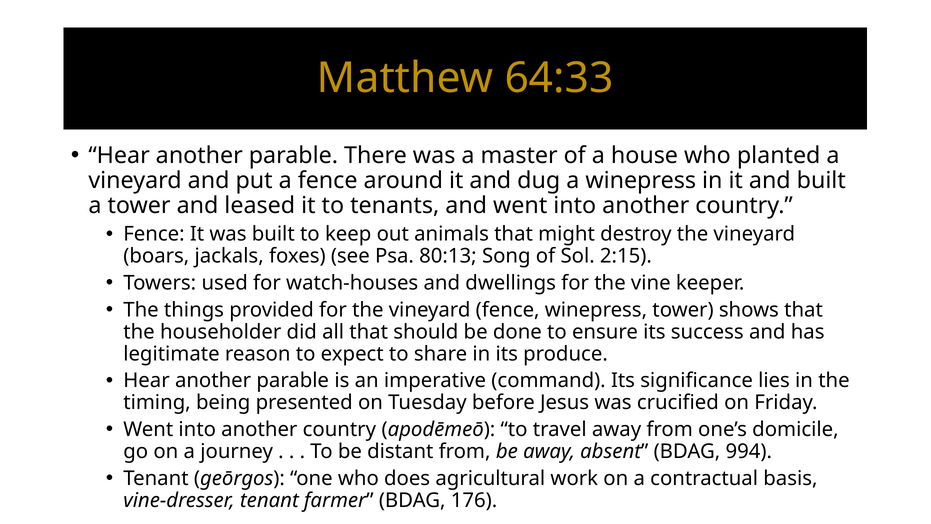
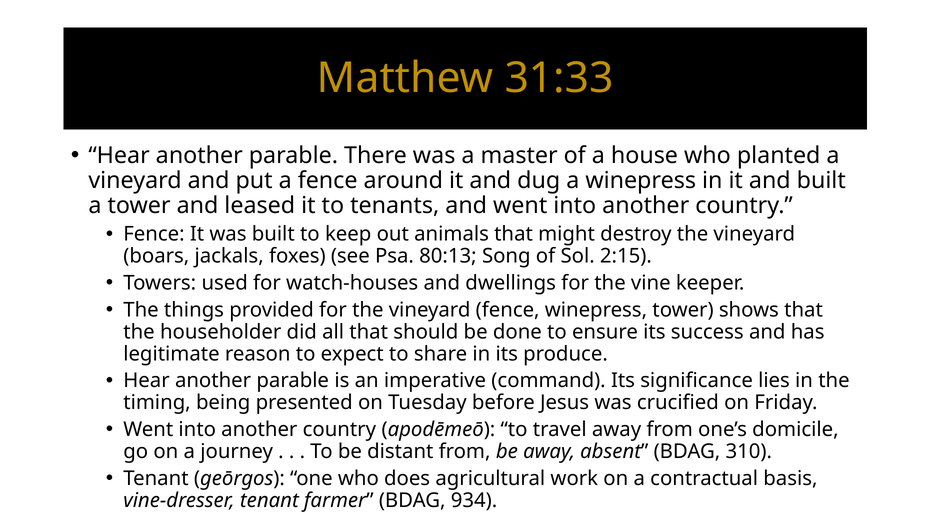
64:33: 64:33 -> 31:33
994: 994 -> 310
176: 176 -> 934
